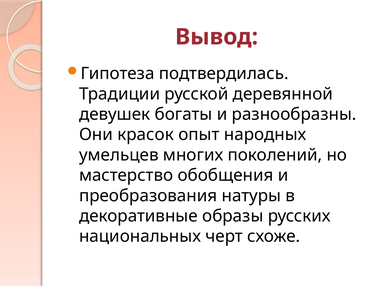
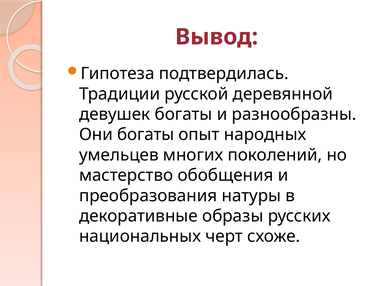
Они красок: красок -> богаты
